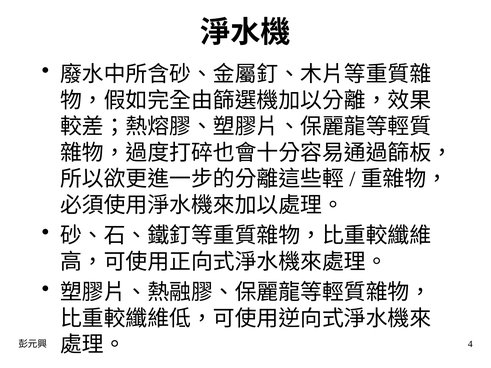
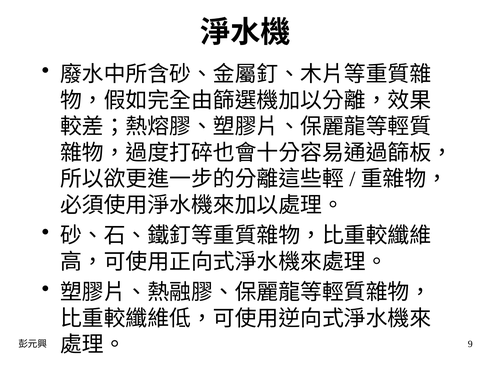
4: 4 -> 9
